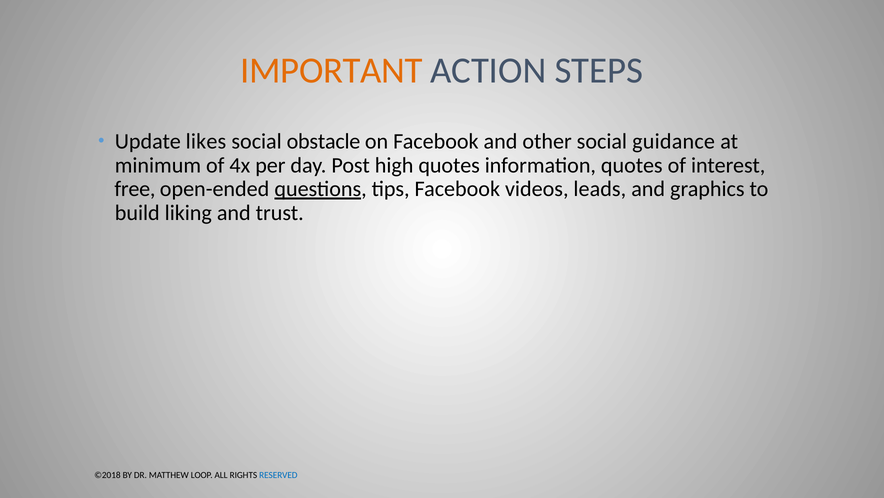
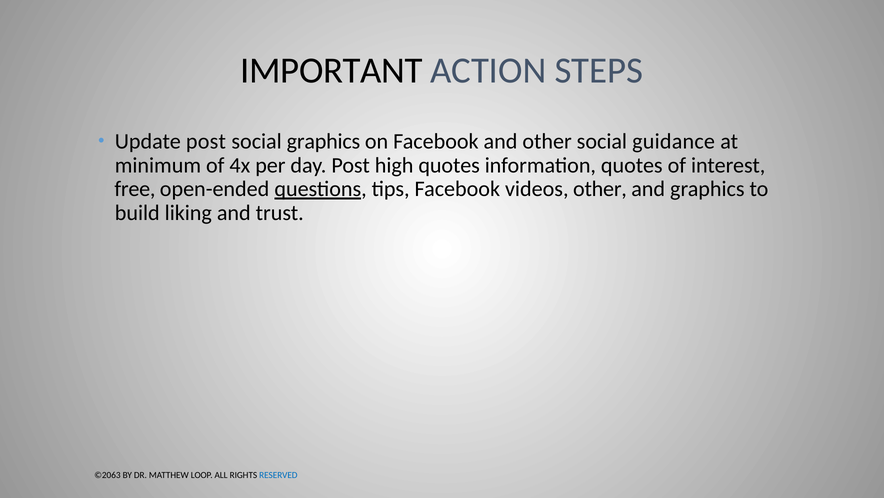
IMPORTANT colour: orange -> black
Update likes: likes -> post
social obstacle: obstacle -> graphics
videos leads: leads -> other
©2018: ©2018 -> ©2063
